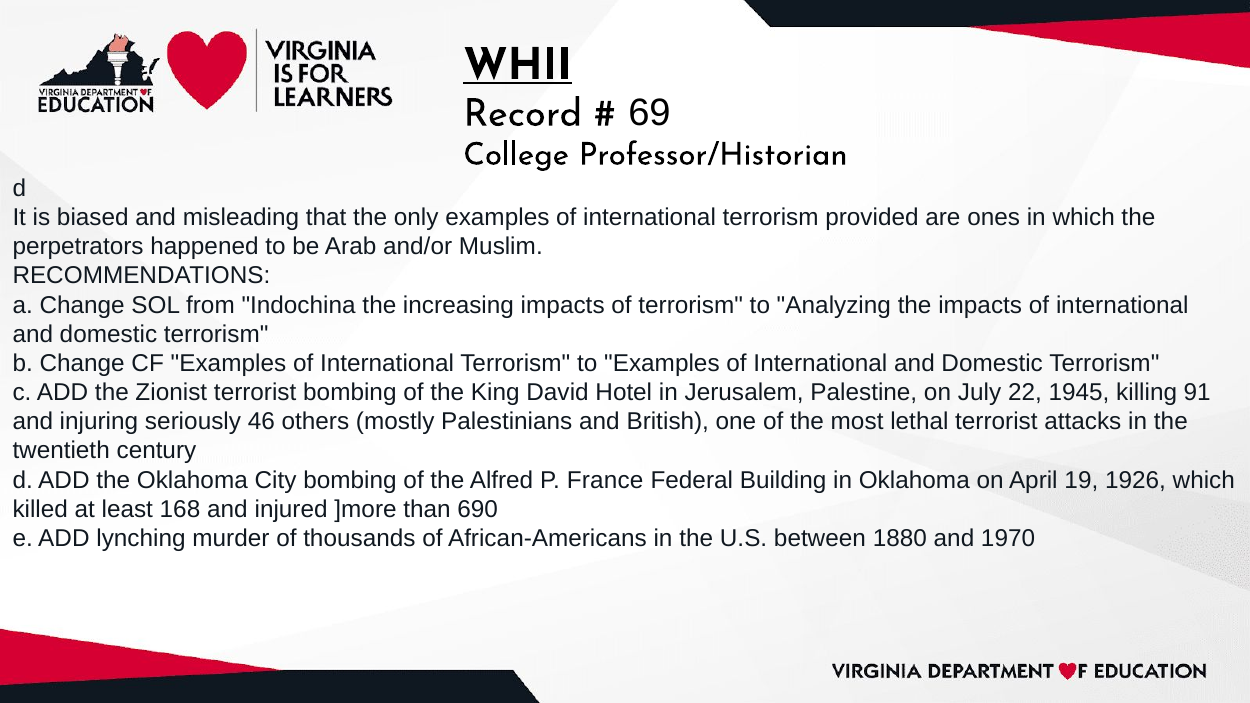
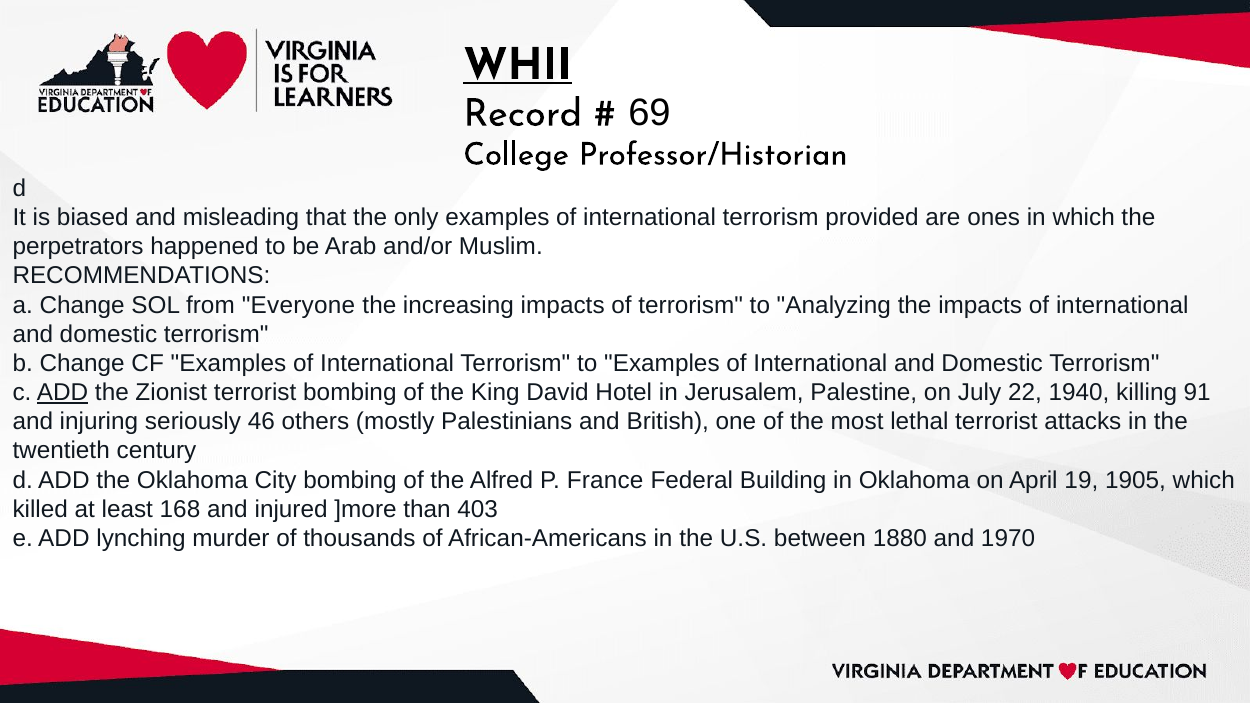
Indochina: Indochina -> Everyone
ADD at (62, 393) underline: none -> present
1945: 1945 -> 1940
1926: 1926 -> 1905
690: 690 -> 403
